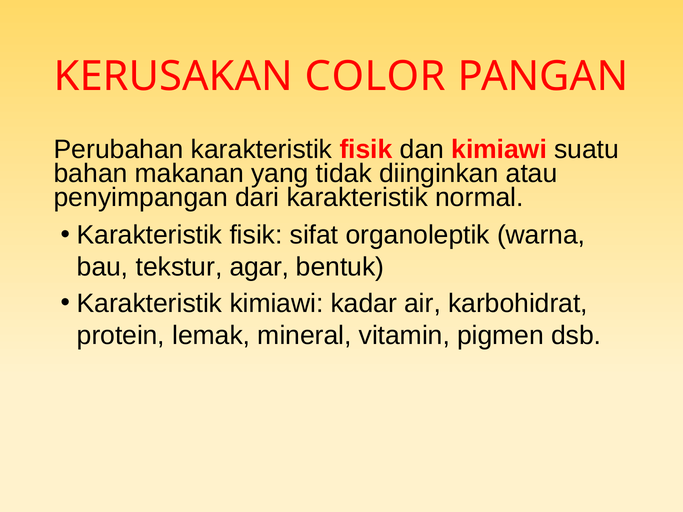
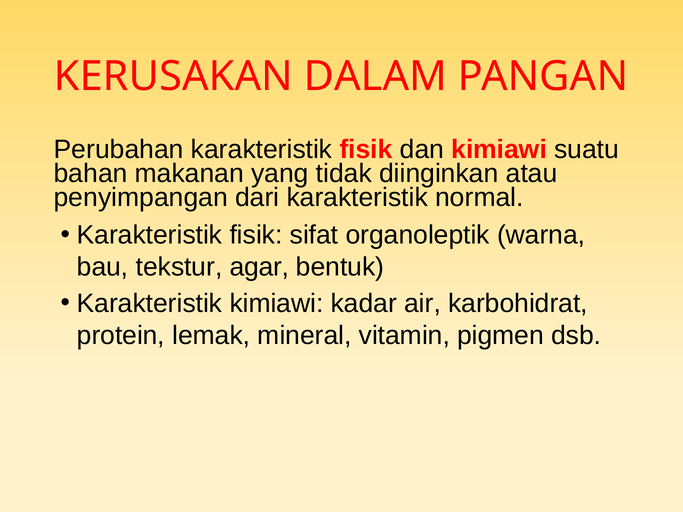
COLOR: COLOR -> DALAM
